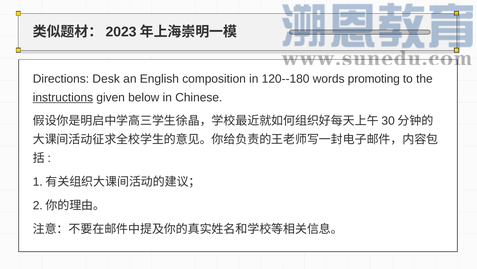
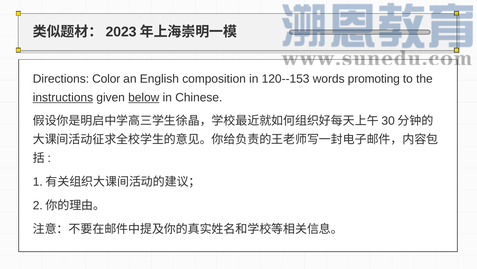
Desk: Desk -> Color
120--180: 120--180 -> 120--153
below underline: none -> present
